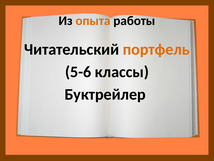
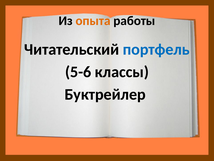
портфель colour: orange -> blue
